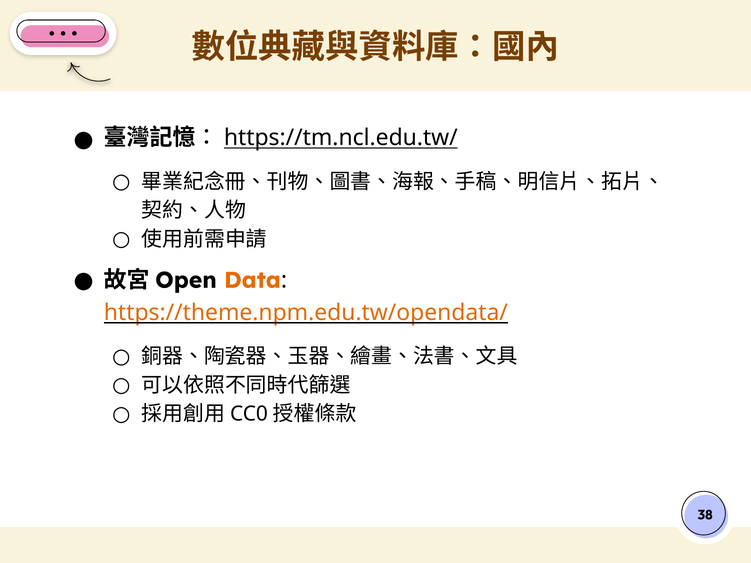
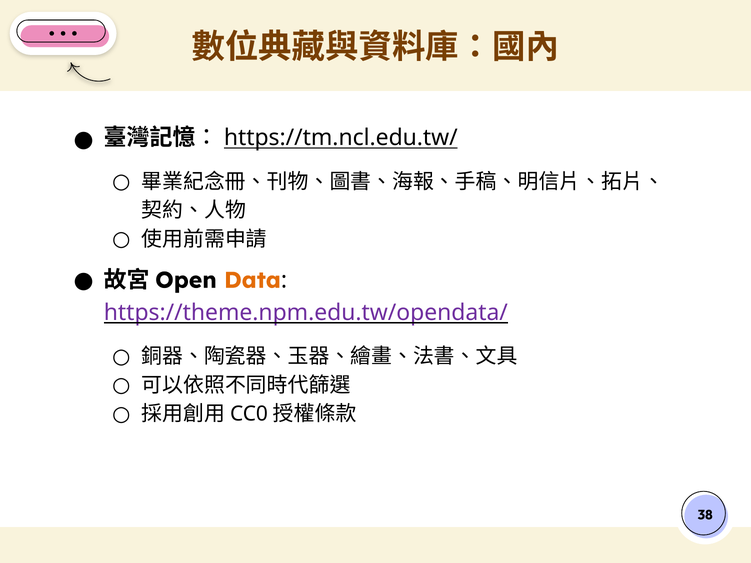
https://theme.npm.edu.tw/opendata/ colour: orange -> purple
